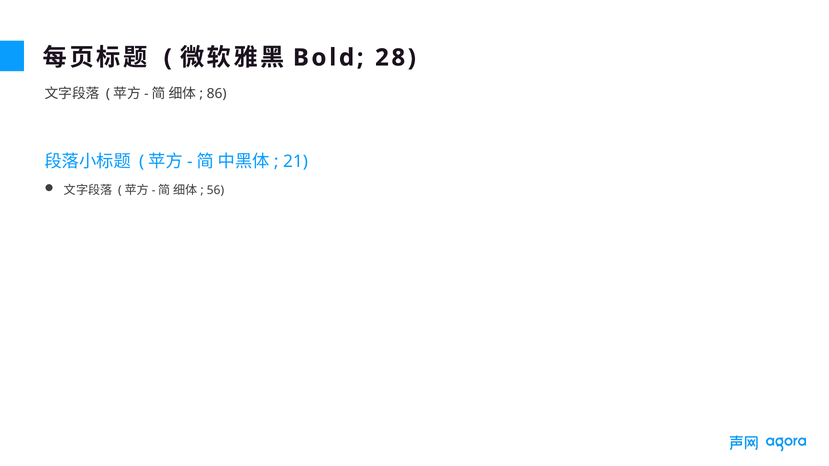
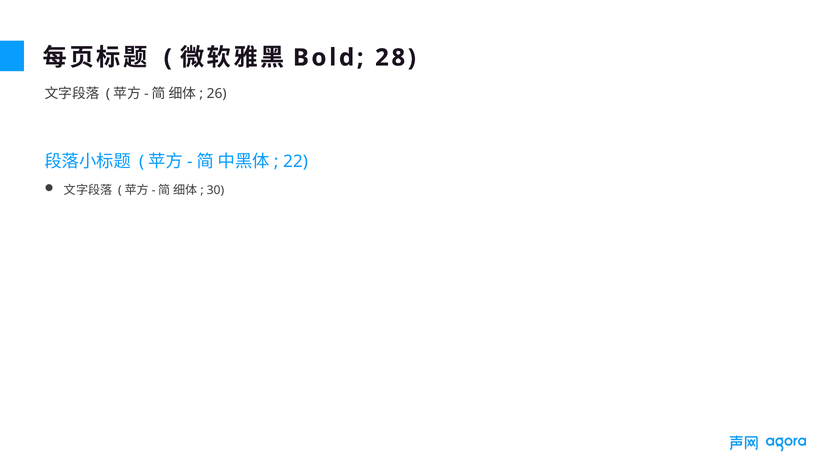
86: 86 -> 26
21: 21 -> 22
56: 56 -> 30
